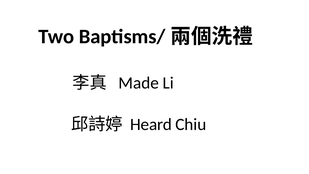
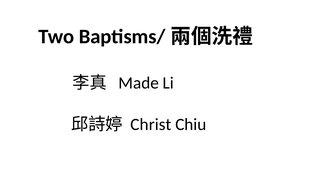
Heard: Heard -> Christ
